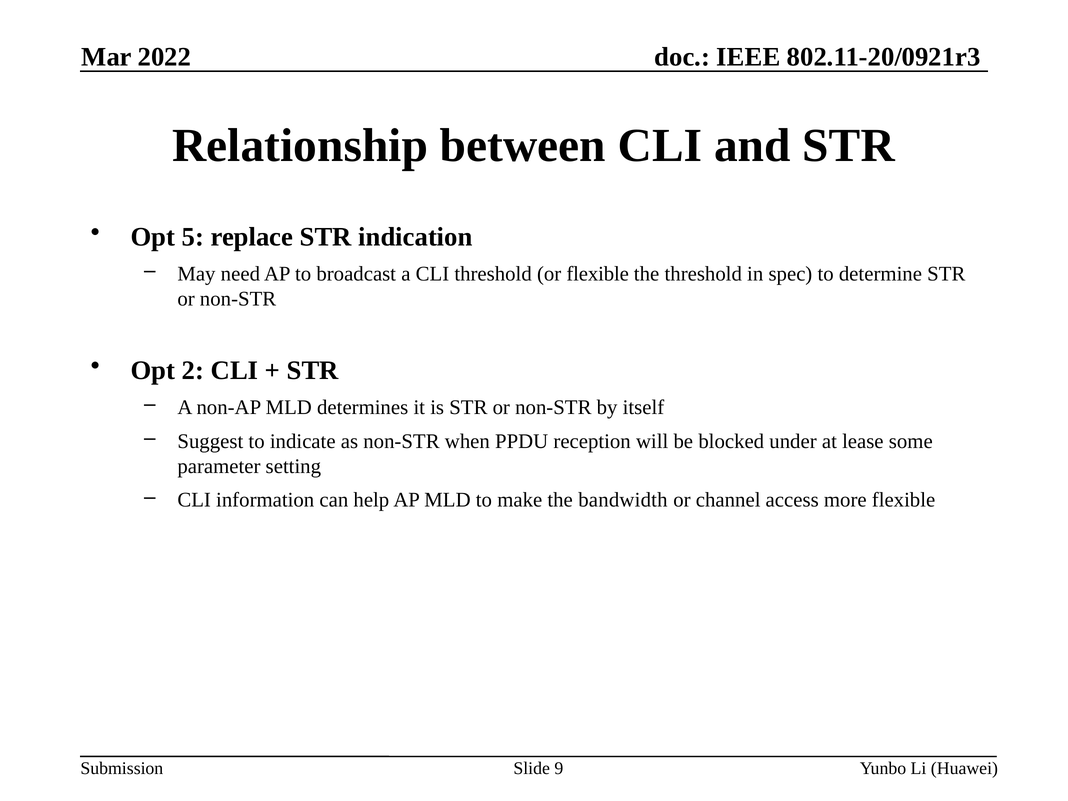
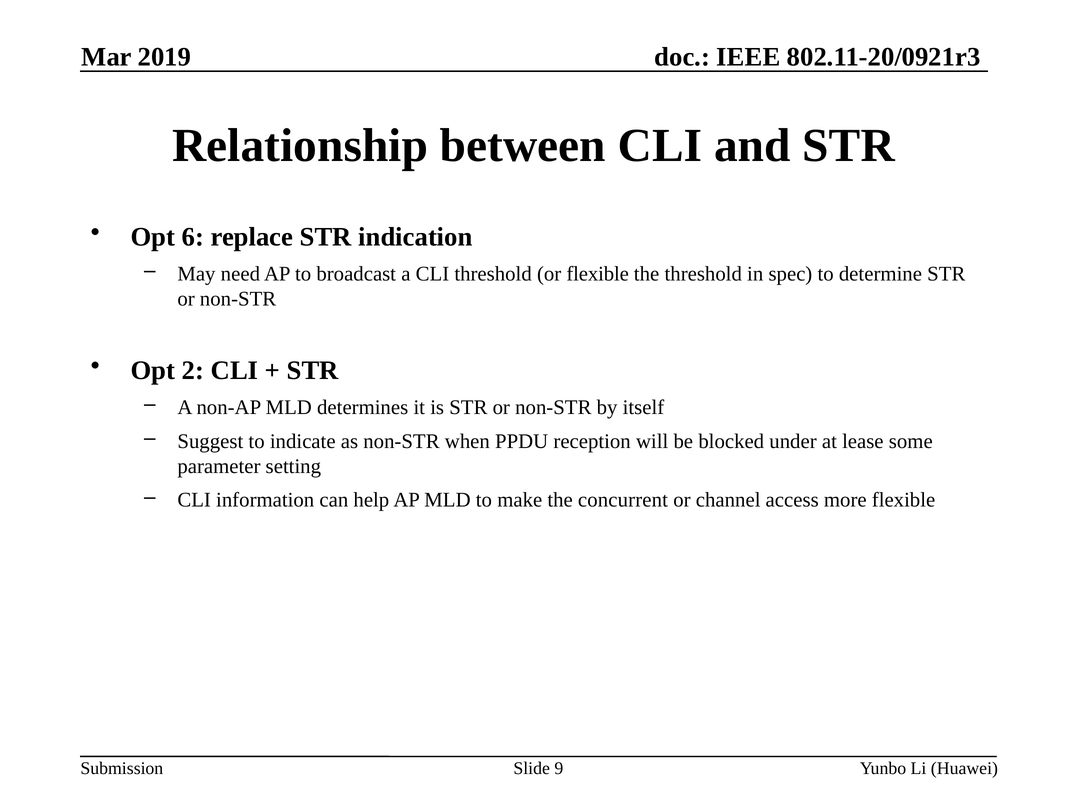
2022: 2022 -> 2019
5: 5 -> 6
bandwidth: bandwidth -> concurrent
